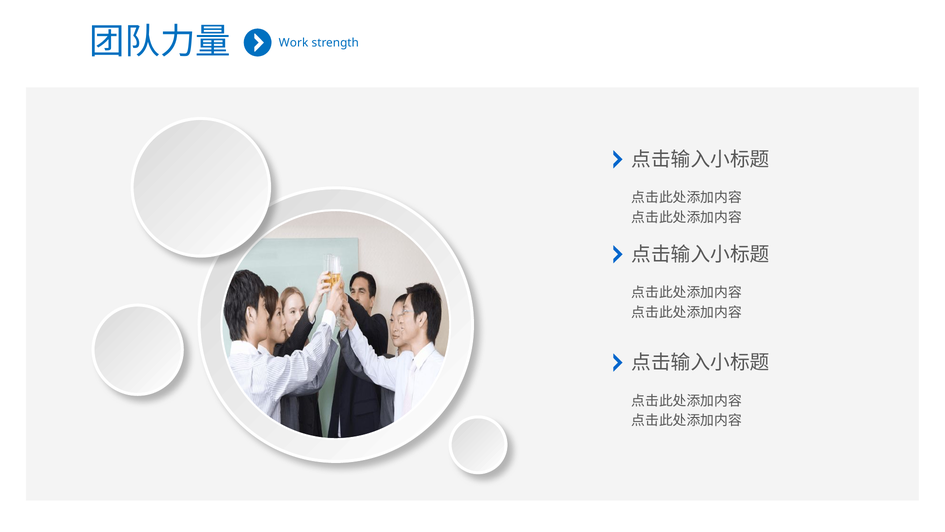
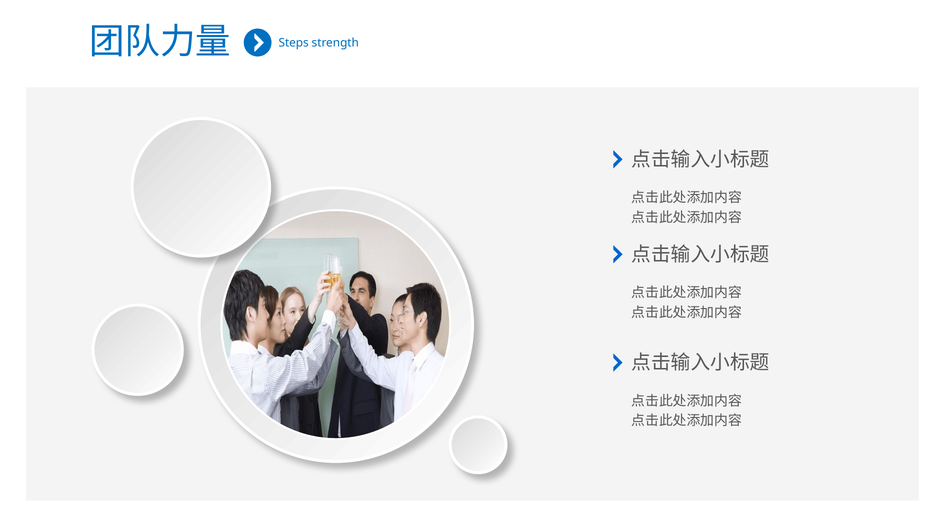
Work: Work -> Steps
